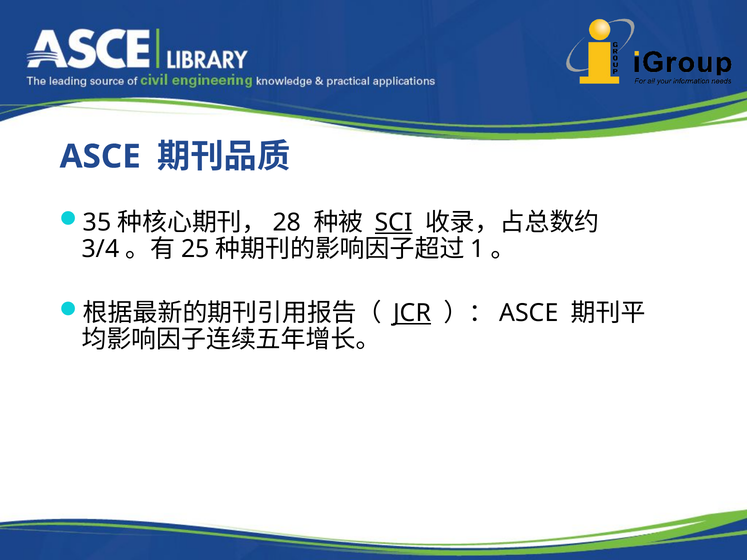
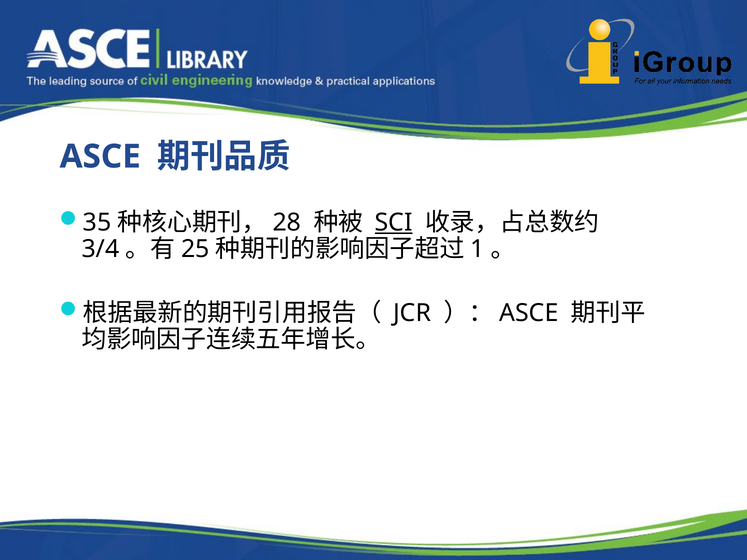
JCR underline: present -> none
